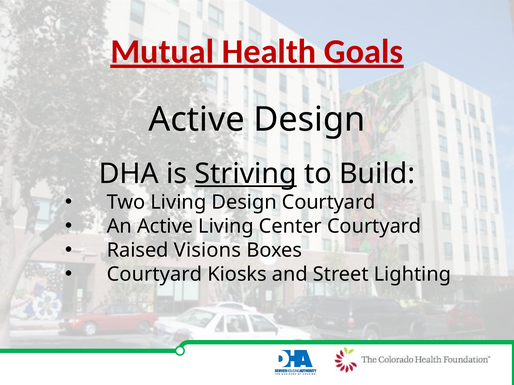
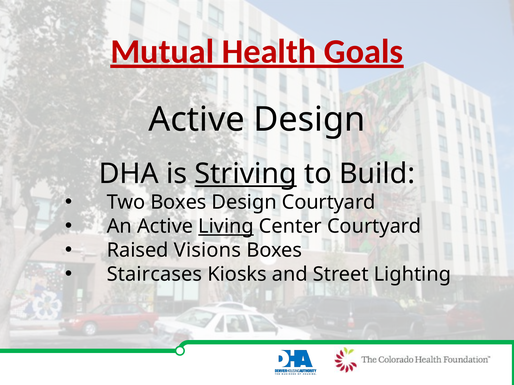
Two Living: Living -> Boxes
Living at (226, 227) underline: none -> present
Courtyard at (154, 275): Courtyard -> Staircases
